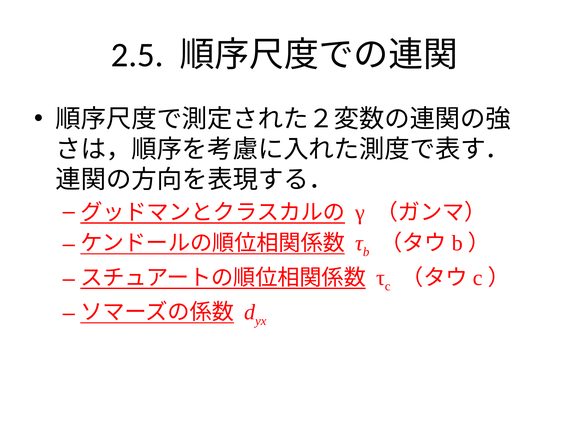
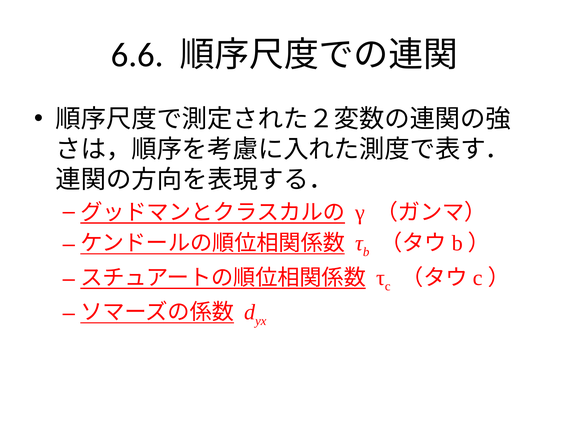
2.5: 2.5 -> 6.6
